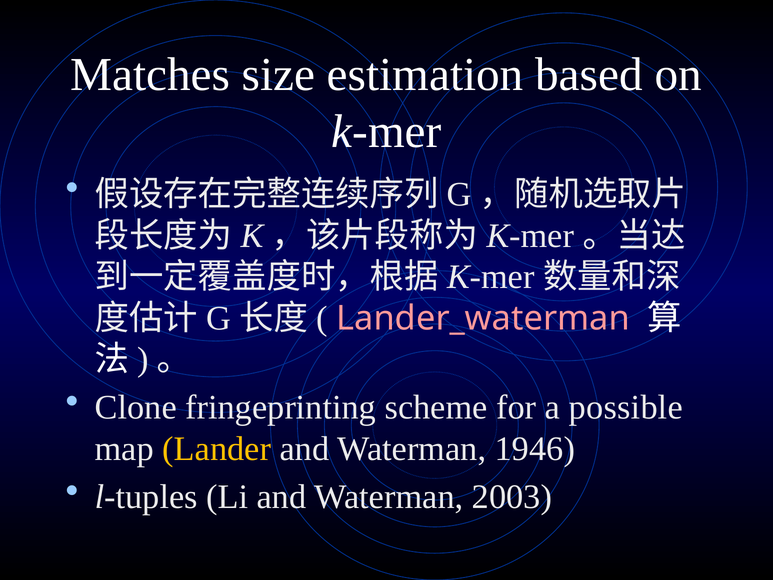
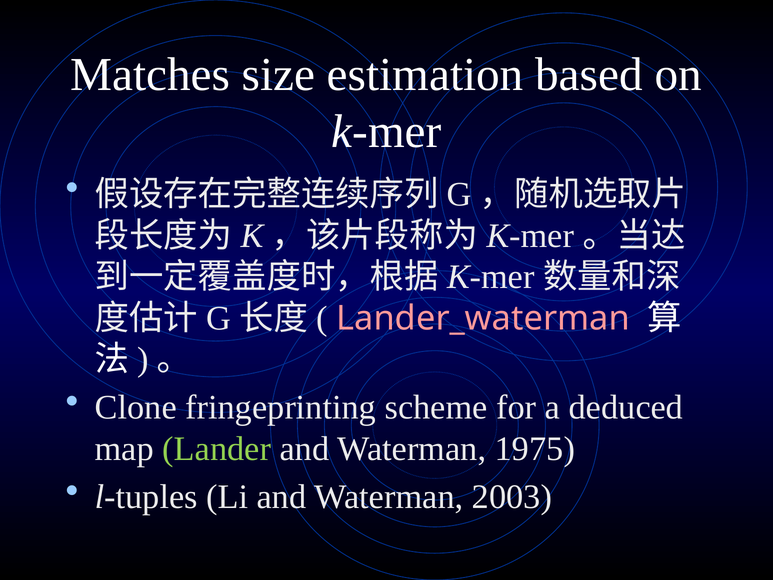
possible: possible -> deduced
Lander colour: yellow -> light green
1946: 1946 -> 1975
